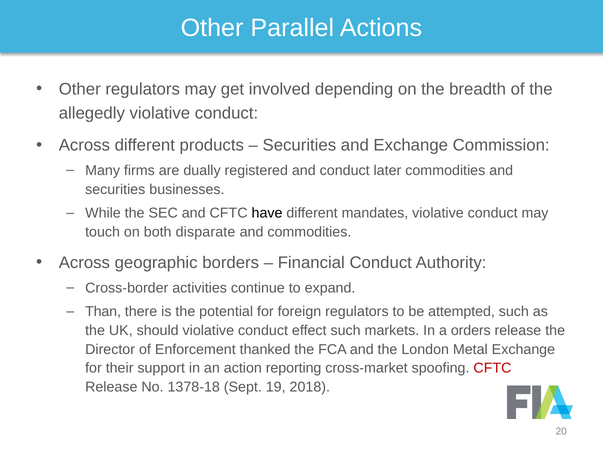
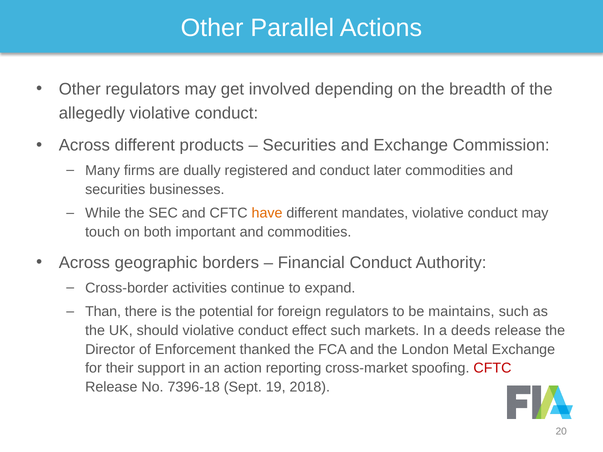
have colour: black -> orange
disparate: disparate -> important
attempted: attempted -> maintains
orders: orders -> deeds
1378-18: 1378-18 -> 7396-18
